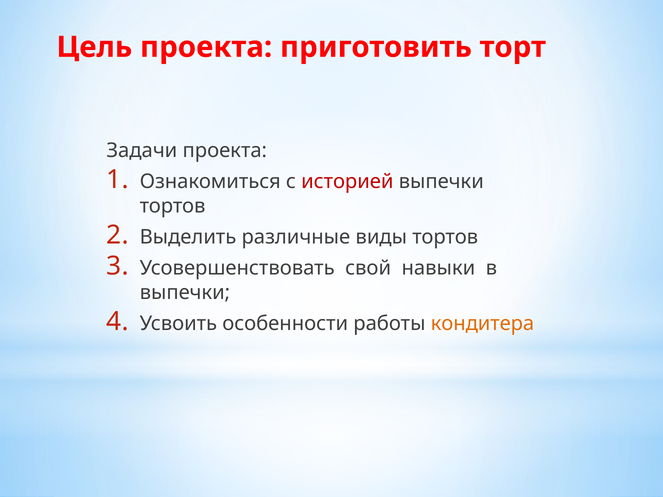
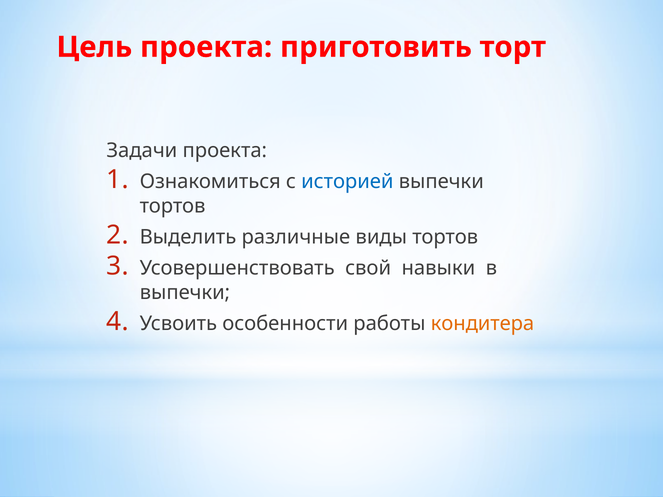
историей colour: red -> blue
